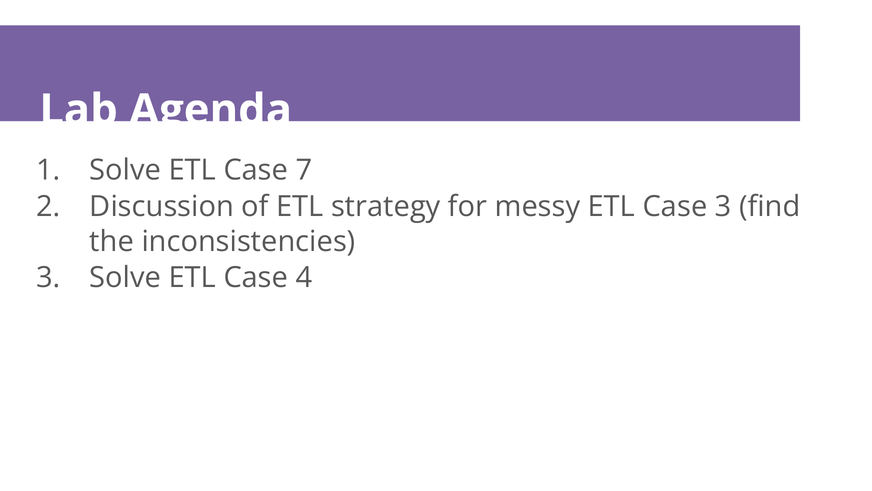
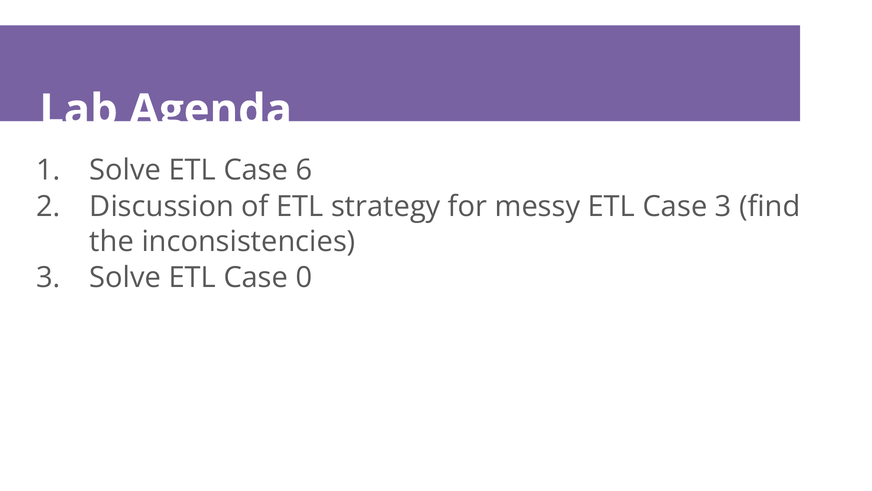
7: 7 -> 6
4: 4 -> 0
